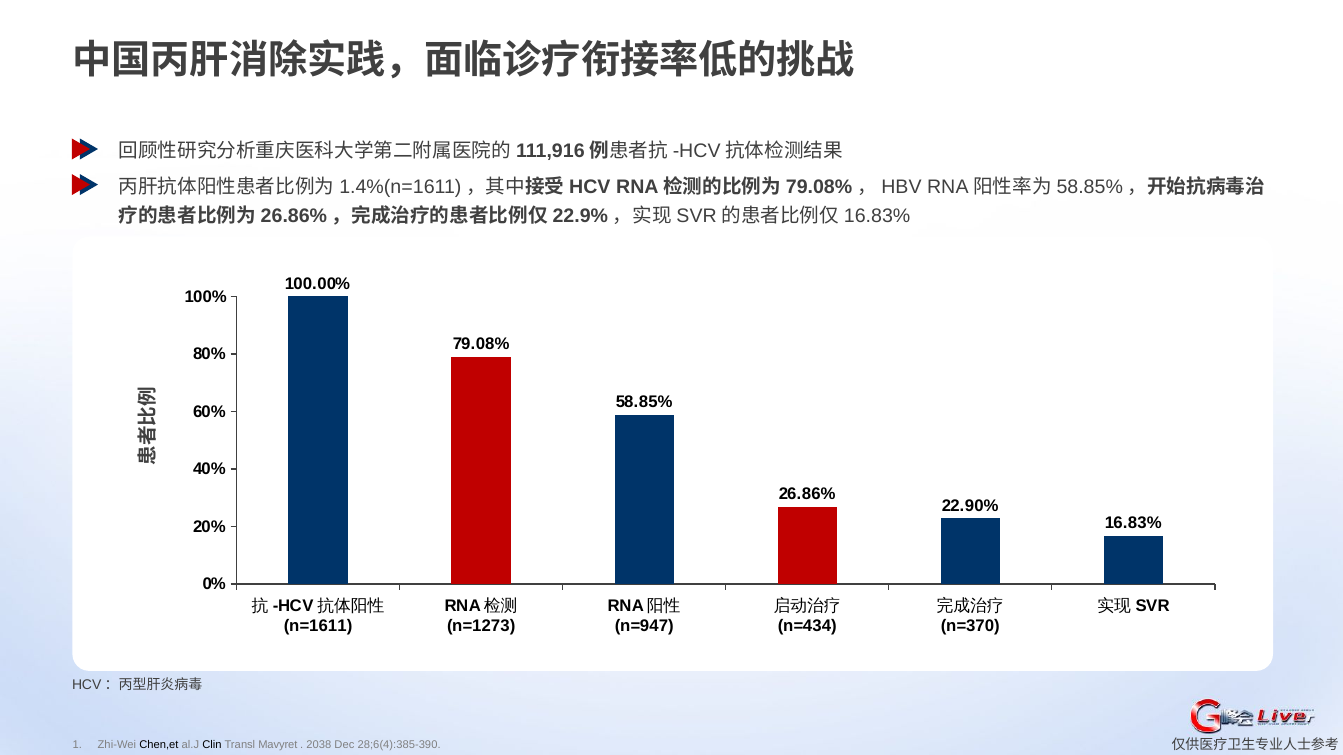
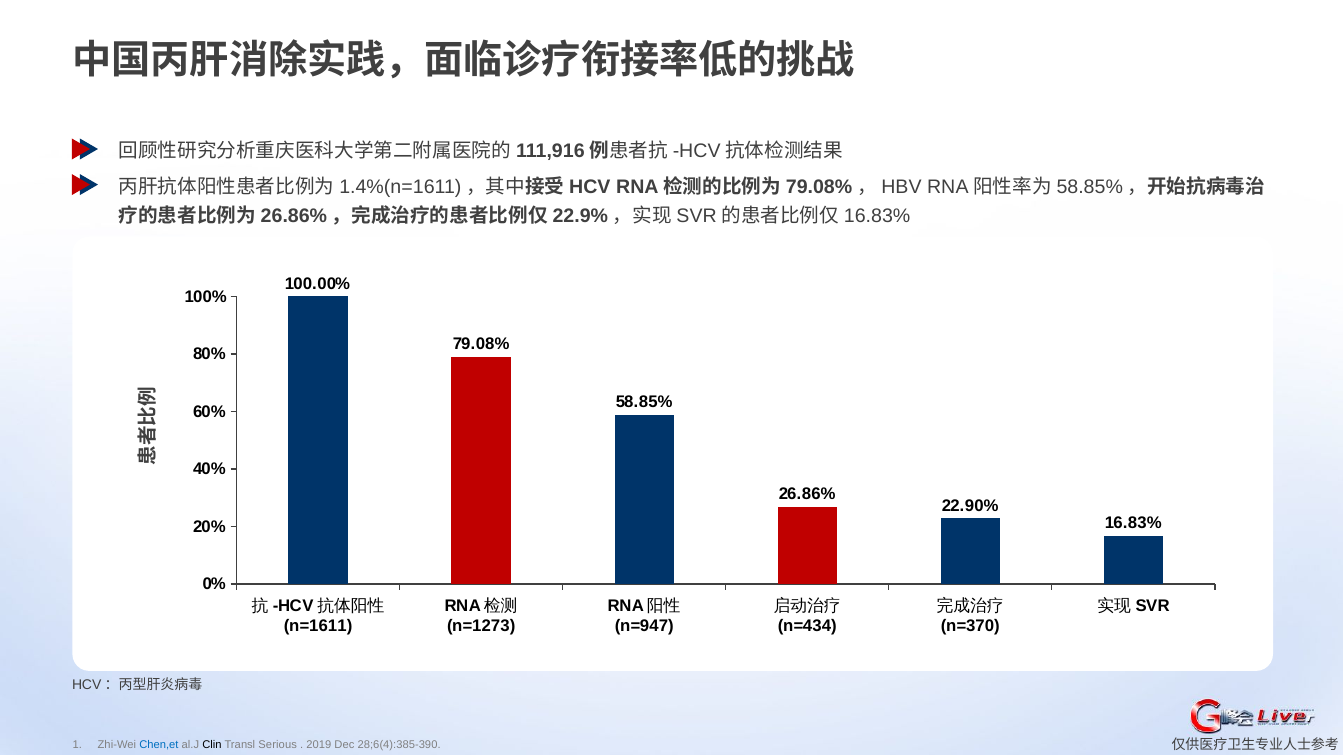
Chen,et colour: black -> blue
Mavyret: Mavyret -> Serious
2038: 2038 -> 2019
